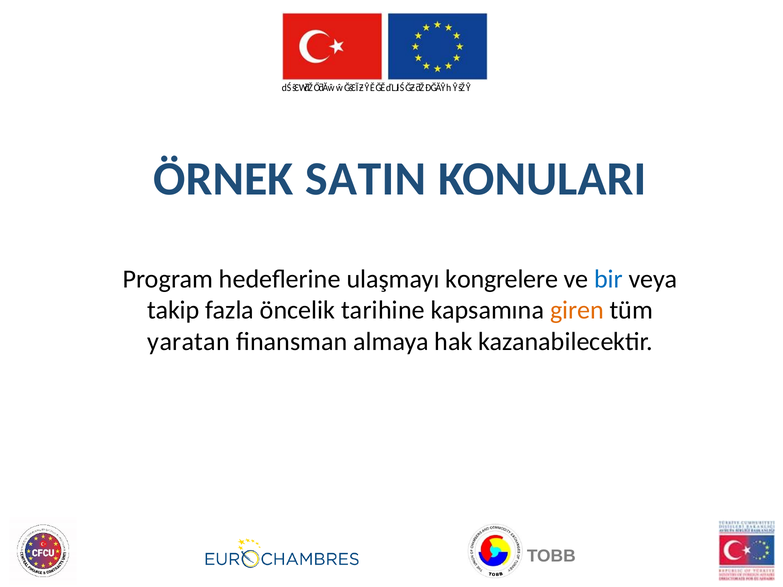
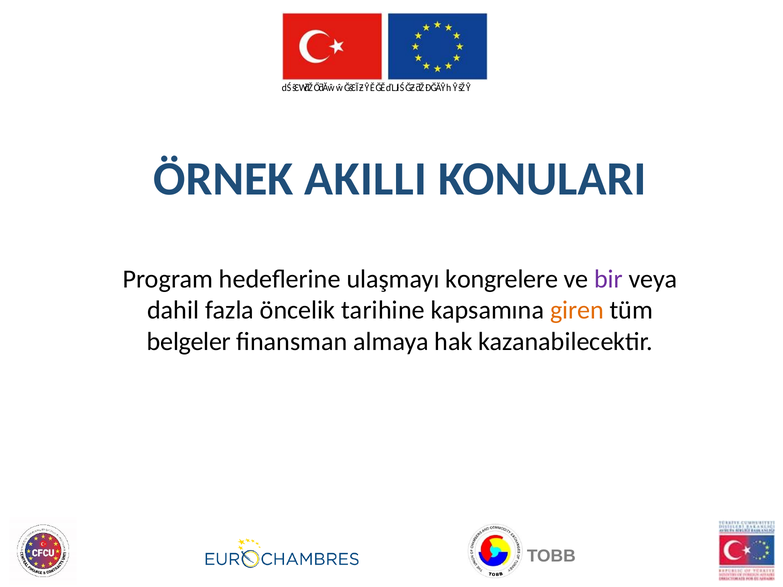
SATIN: SATIN -> AKILLI
bir colour: blue -> purple
takip: takip -> dahil
yaratan: yaratan -> belgeler
